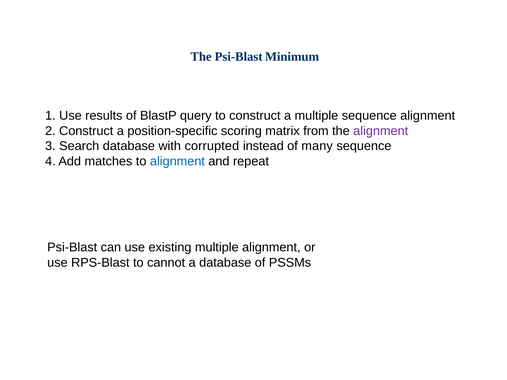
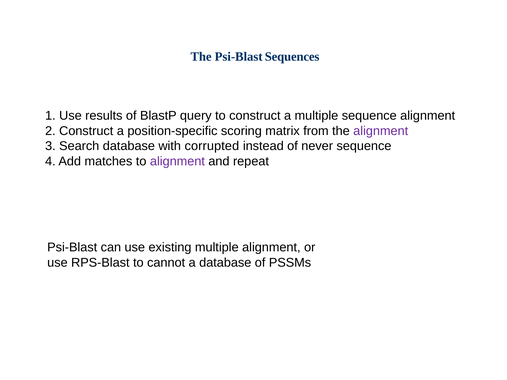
Minimum: Minimum -> Sequences
many: many -> never
alignment at (177, 161) colour: blue -> purple
